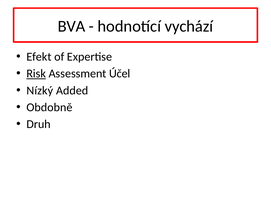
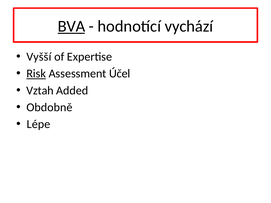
BVA underline: none -> present
Efekt: Efekt -> Vyšší
Nízký: Nízký -> Vztah
Druh: Druh -> Lépe
